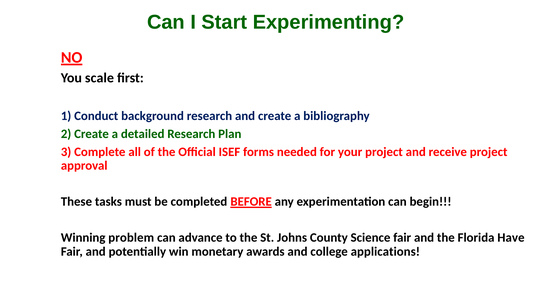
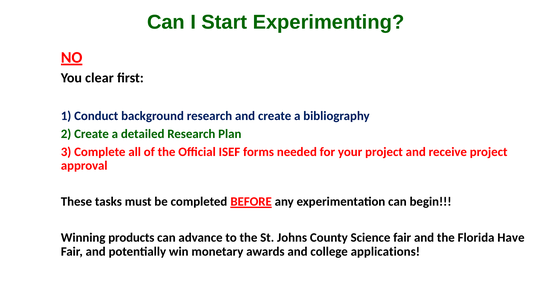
scale: scale -> clear
problem: problem -> products
